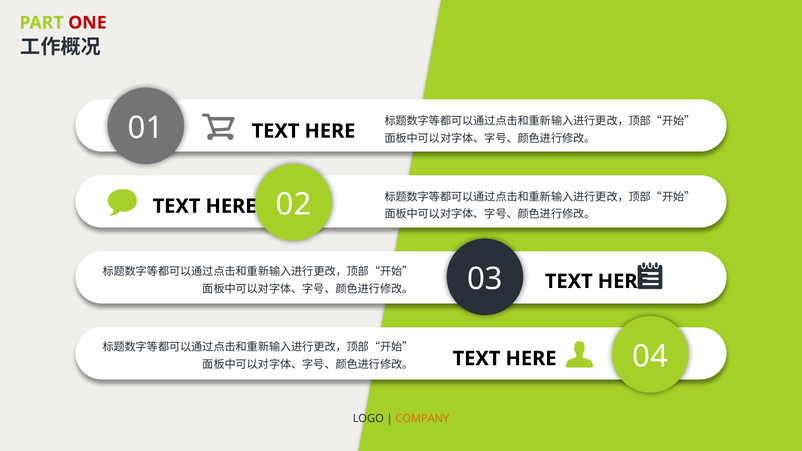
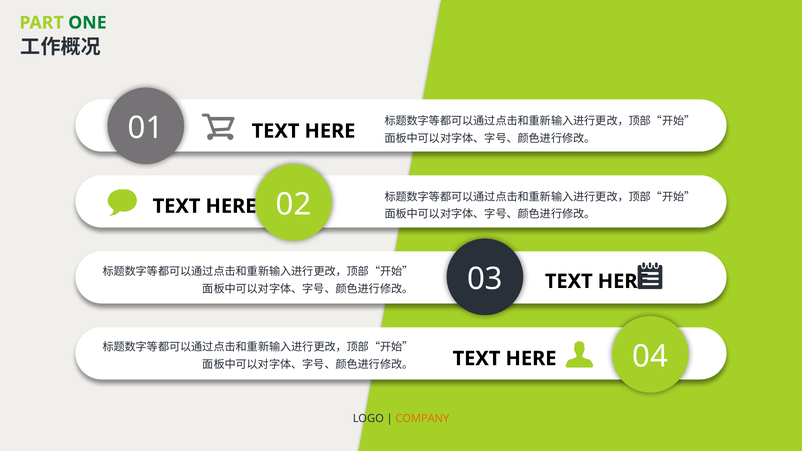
ONE colour: red -> green
